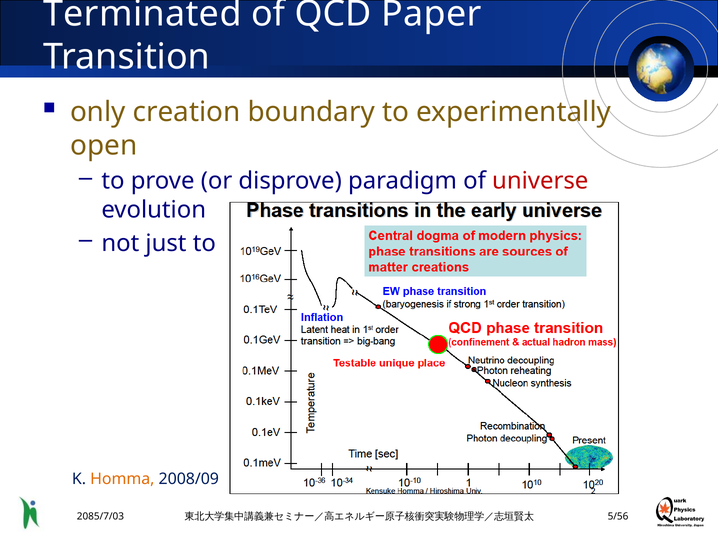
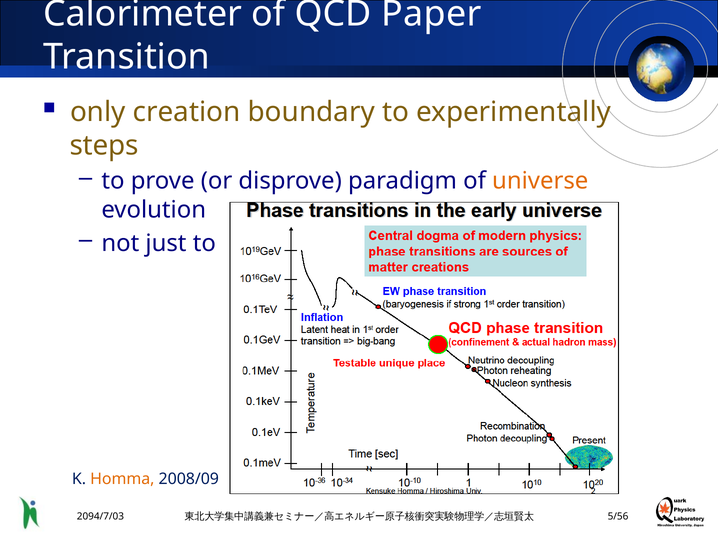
Terminated: Terminated -> Calorimeter
open: open -> steps
universe colour: red -> orange
2085/7/03: 2085/7/03 -> 2094/7/03
